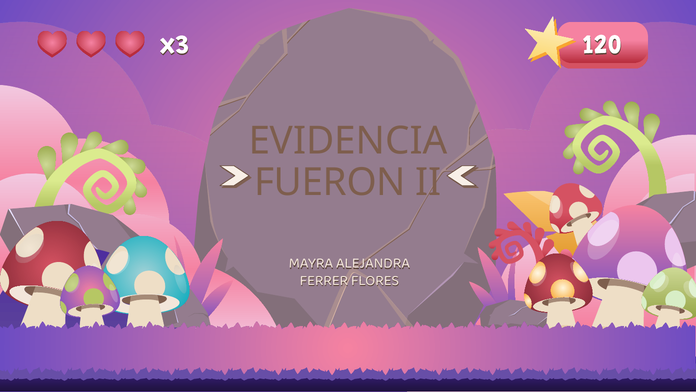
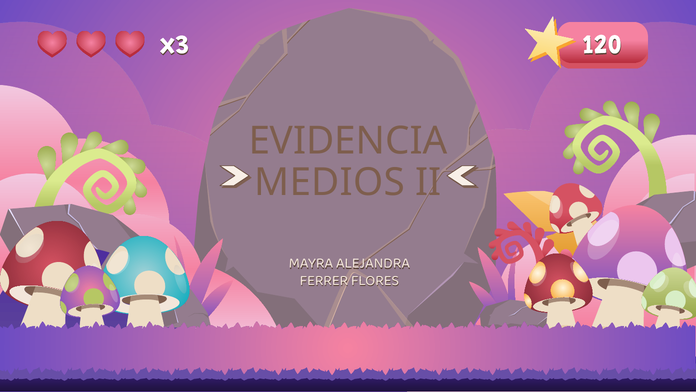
FUERON: FUERON -> MEDIOS
